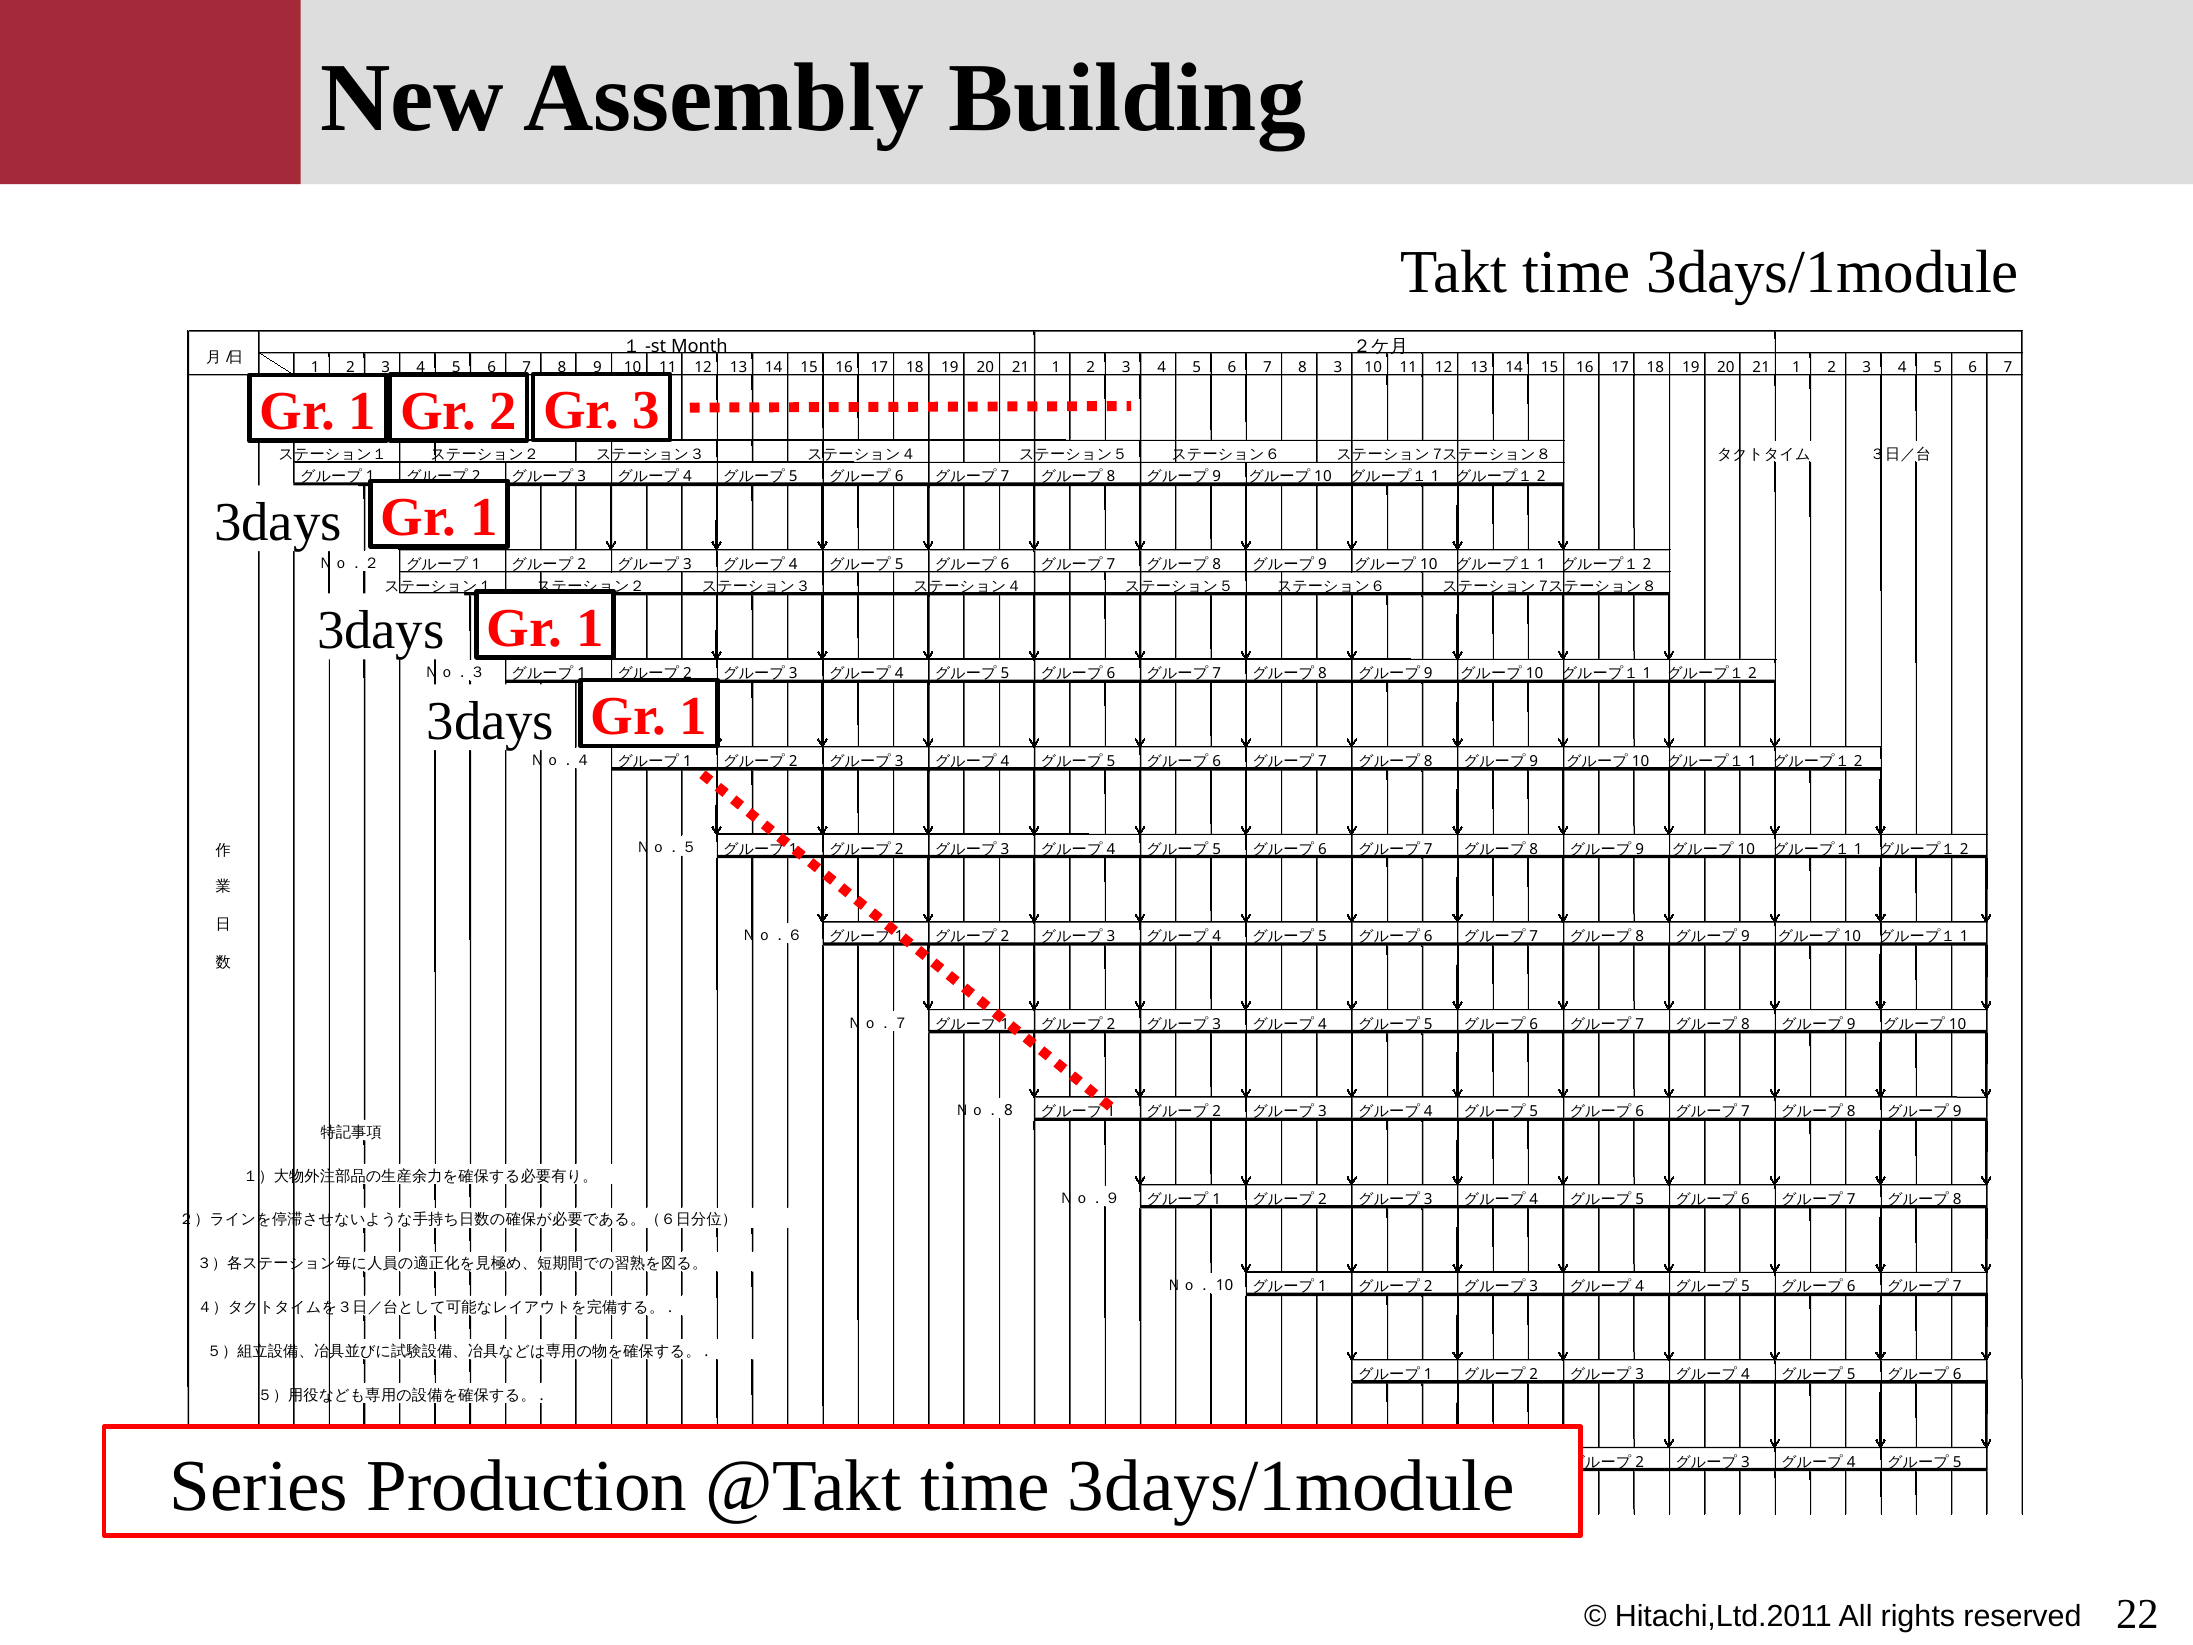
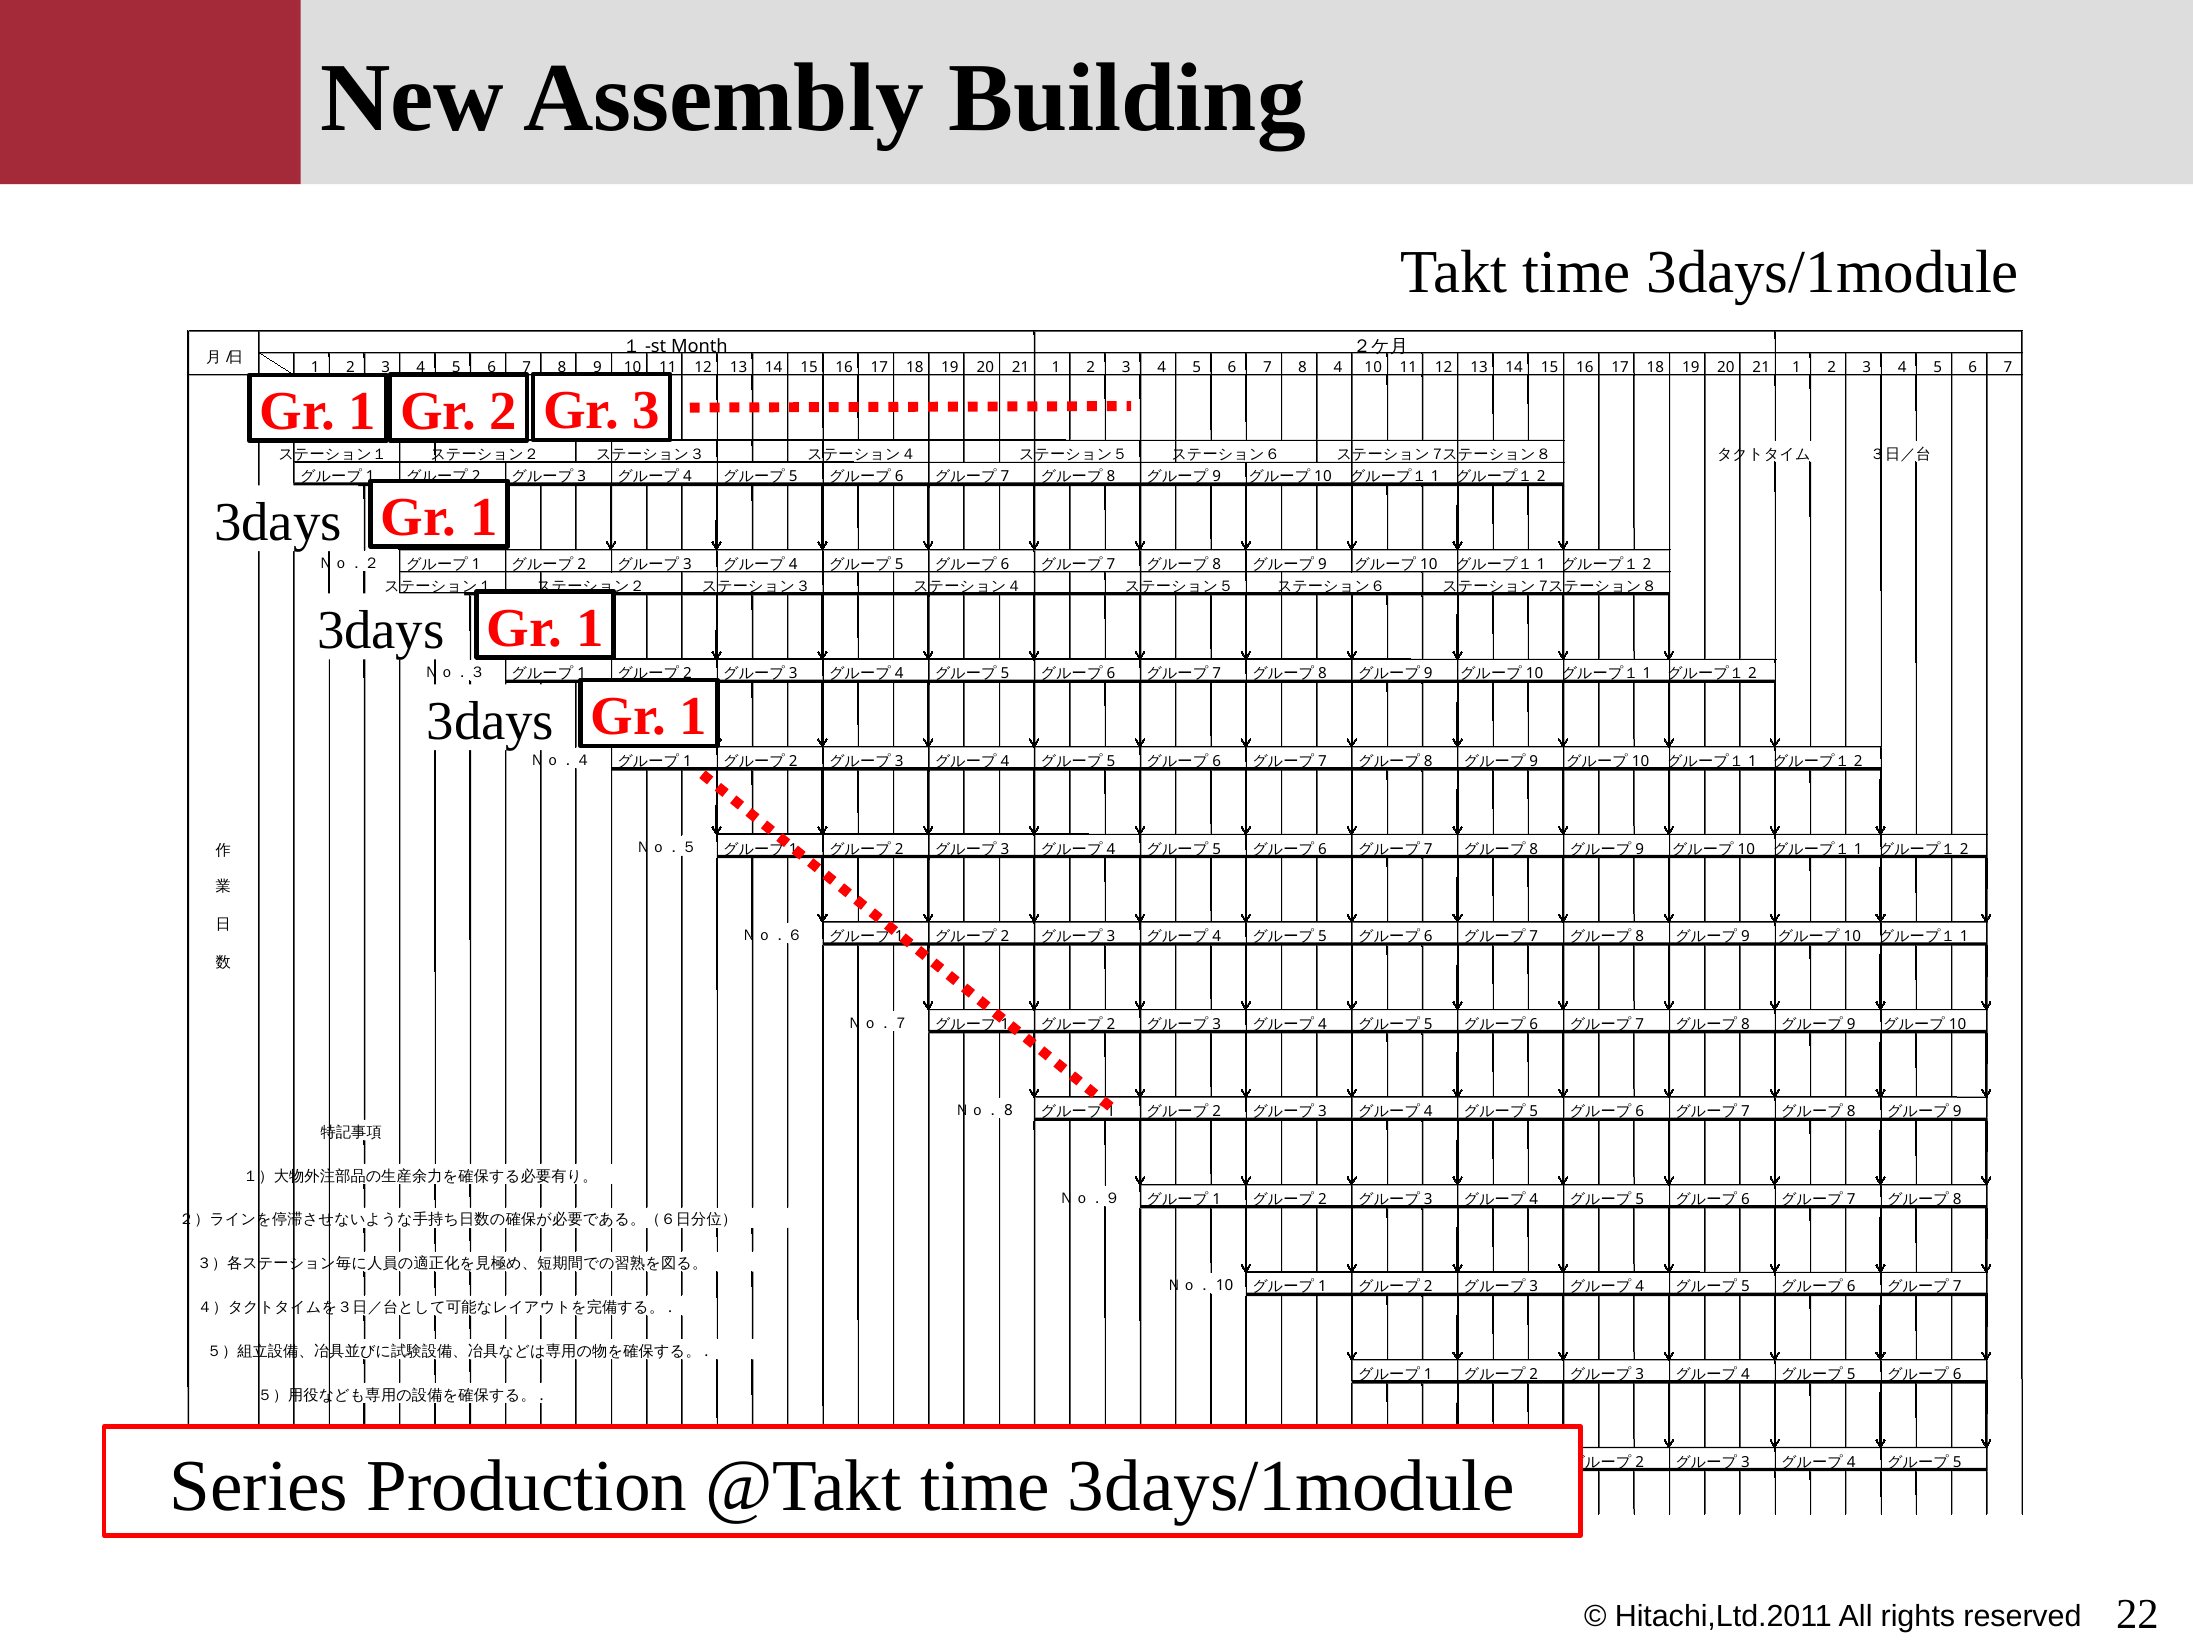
8 3: 3 -> 4
